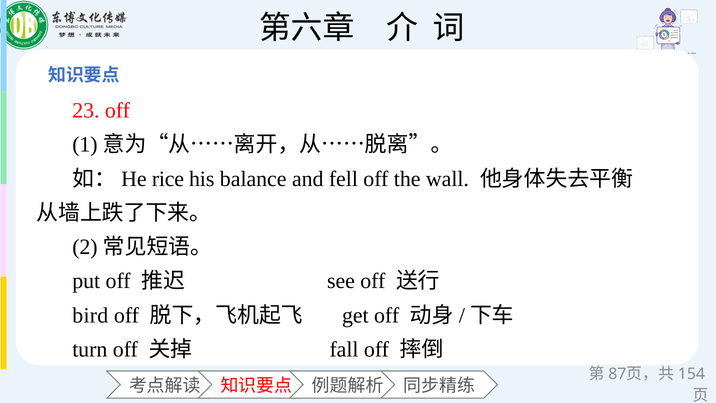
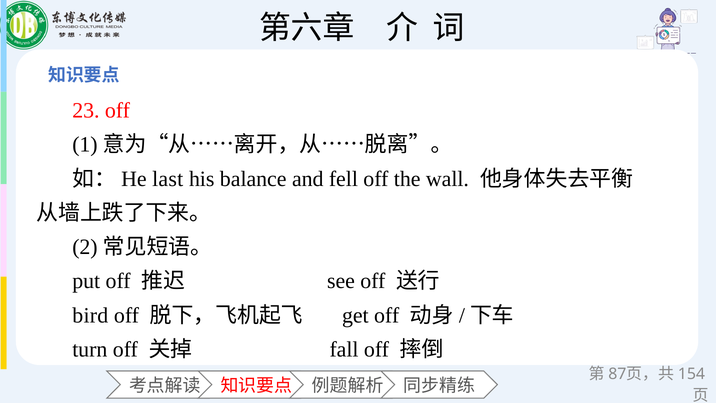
rice: rice -> last
